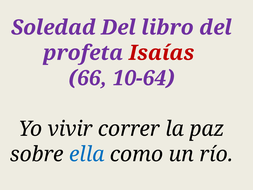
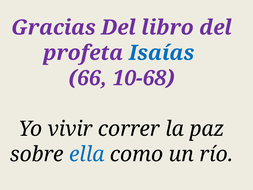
Soledad: Soledad -> Gracias
Isaías colour: red -> blue
10-64: 10-64 -> 10-68
